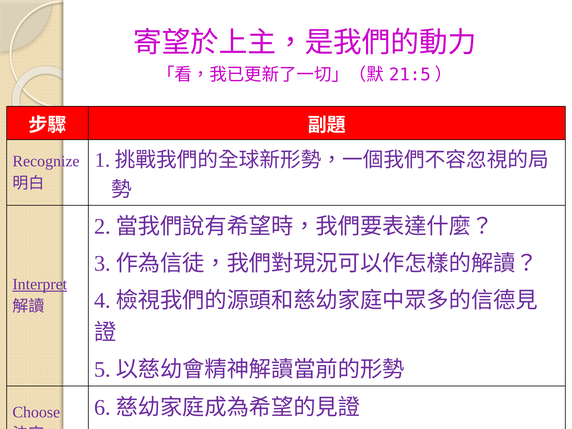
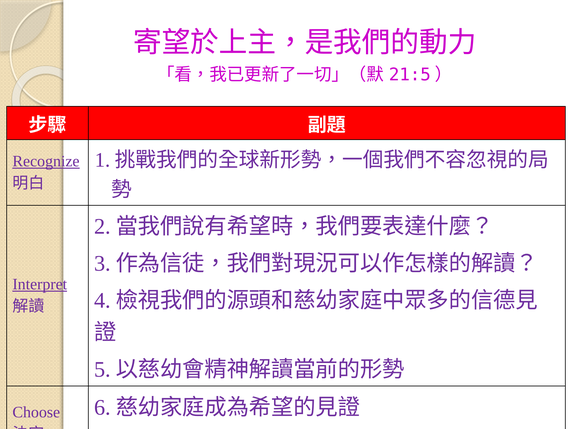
Recognize underline: none -> present
